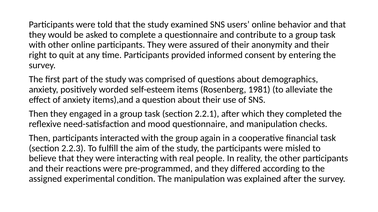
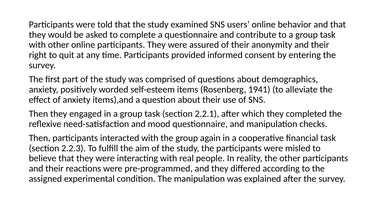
1981: 1981 -> 1941
